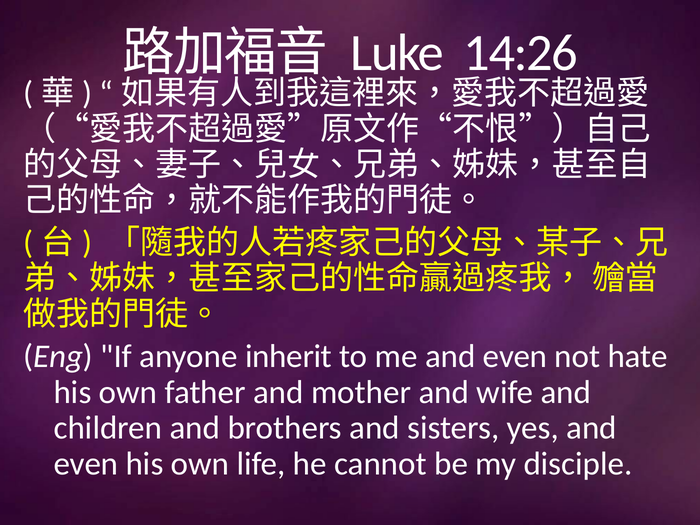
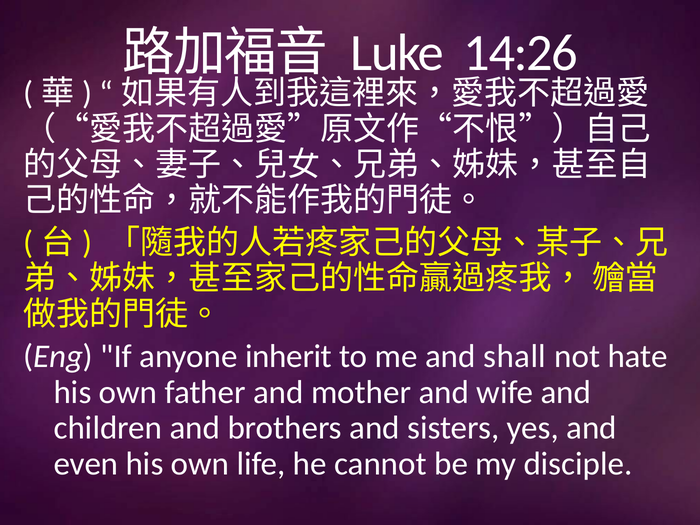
me and even: even -> shall
